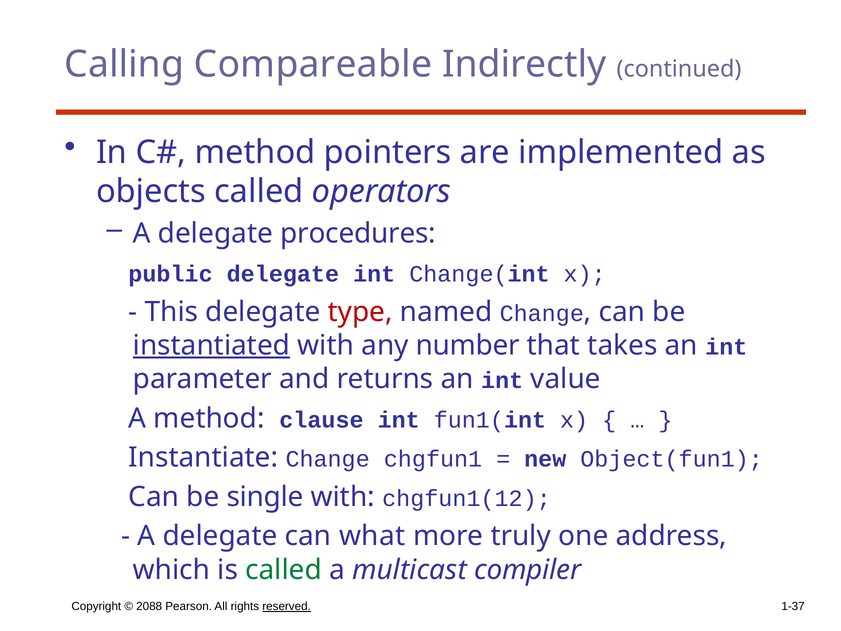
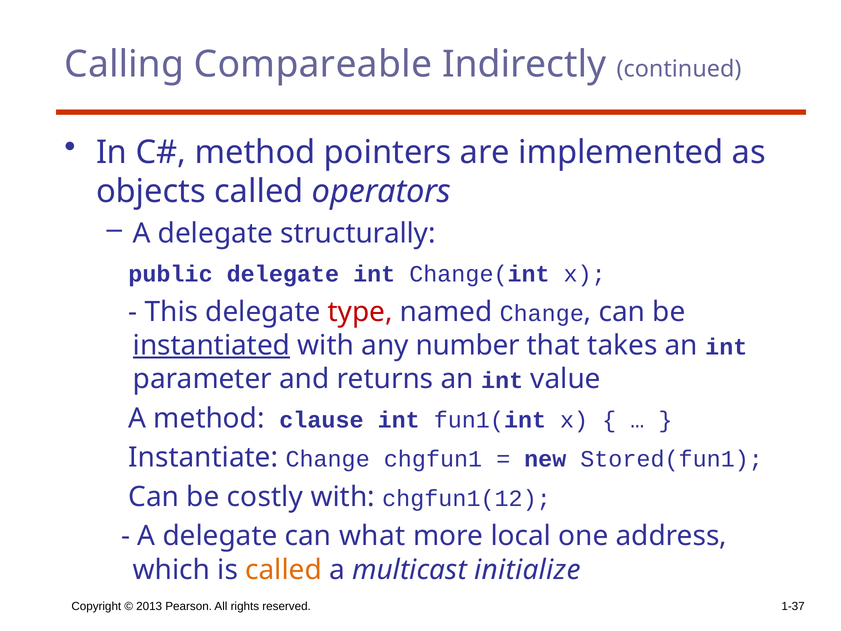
procedures: procedures -> structurally
Object(fun1: Object(fun1 -> Stored(fun1
single: single -> costly
truly: truly -> local
called at (284, 570) colour: green -> orange
compiler: compiler -> initialize
2088: 2088 -> 2013
reserved underline: present -> none
